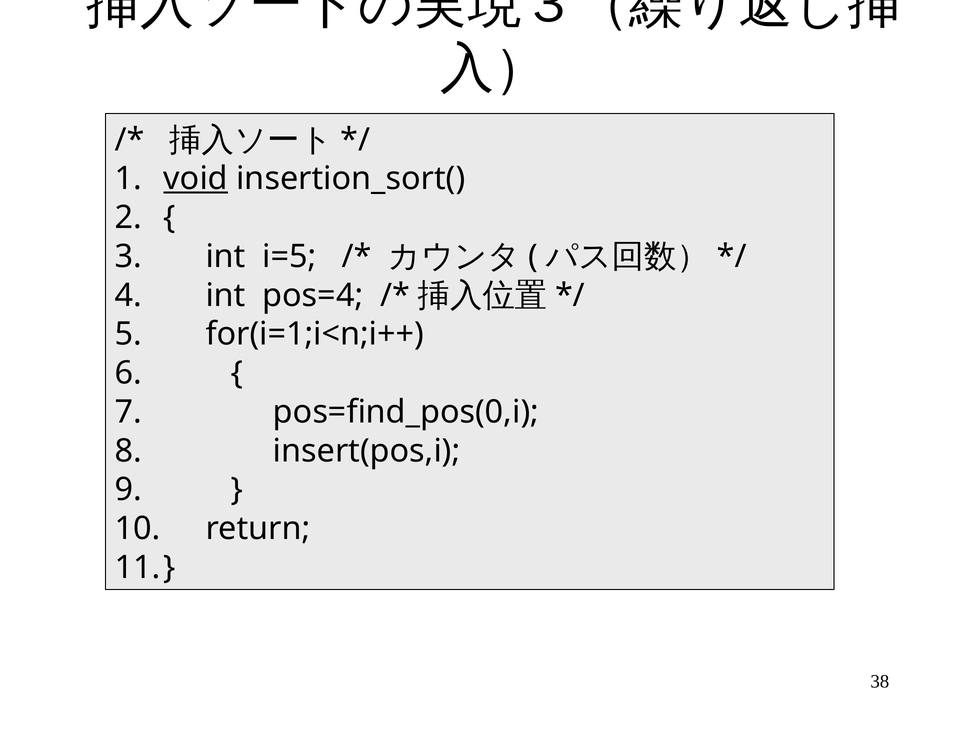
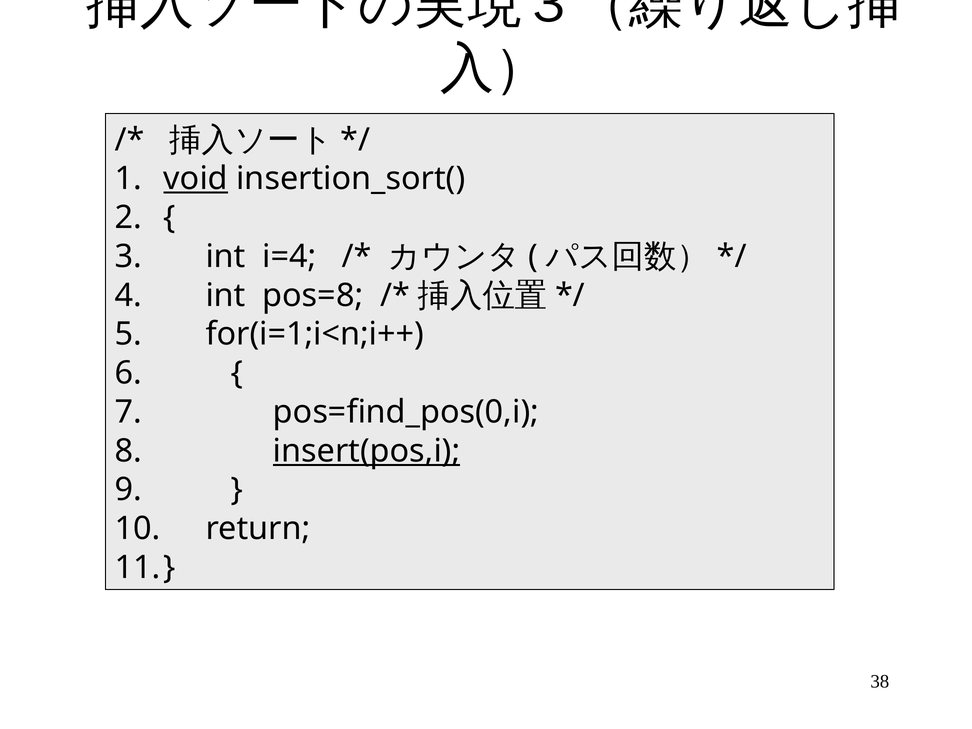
i=5: i=5 -> i=4
pos=4: pos=4 -> pos=8
insert(pos,i underline: none -> present
